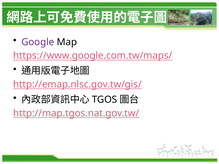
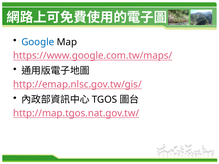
Google colour: purple -> blue
